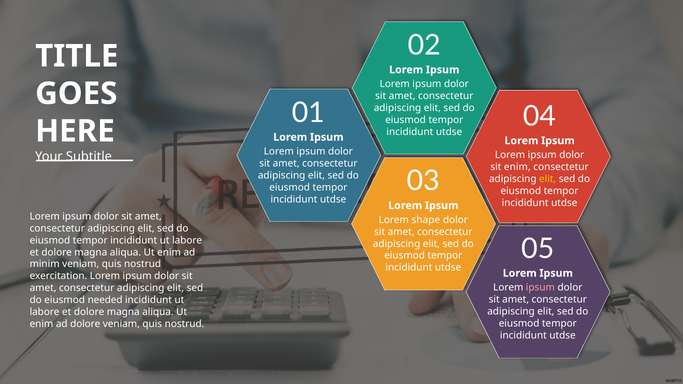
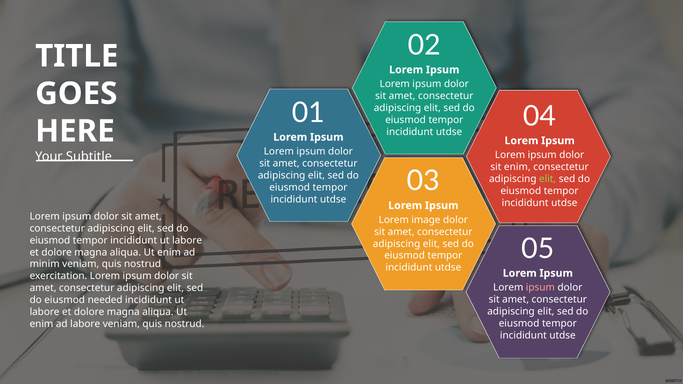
elit at (548, 179) colour: yellow -> light green
shape: shape -> image
ad dolore: dolore -> labore
